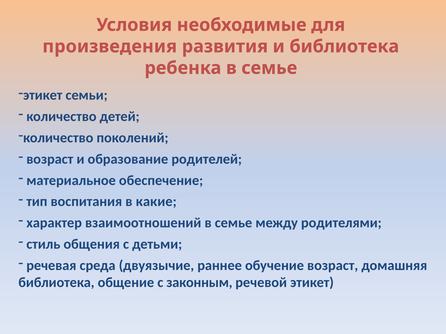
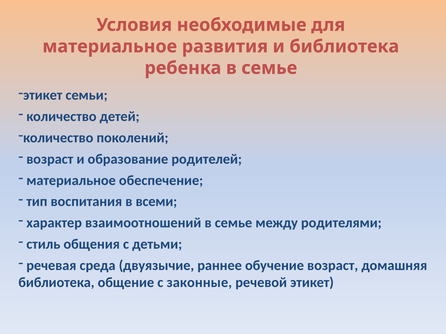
произведения at (110, 47): произведения -> материальное
какие: какие -> всеми
законным: законным -> законные
